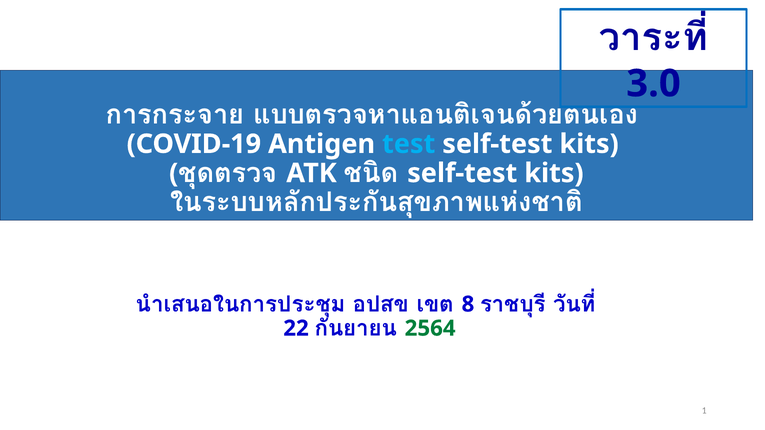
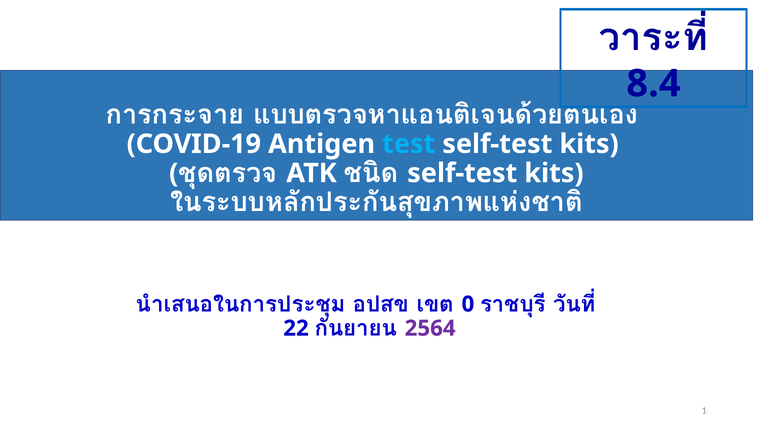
3.0: 3.0 -> 8.4
8: 8 -> 0
2564 colour: green -> purple
